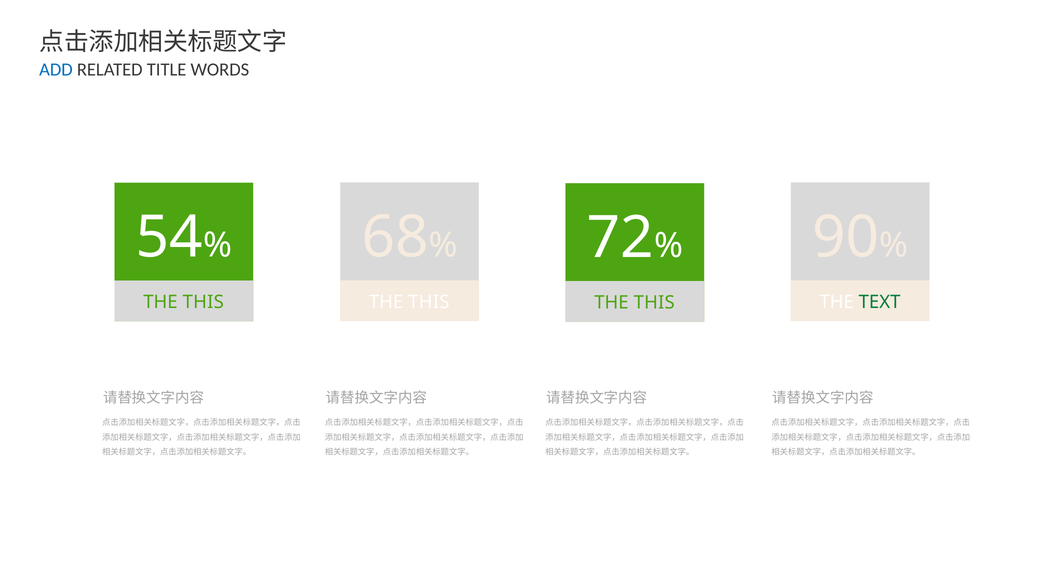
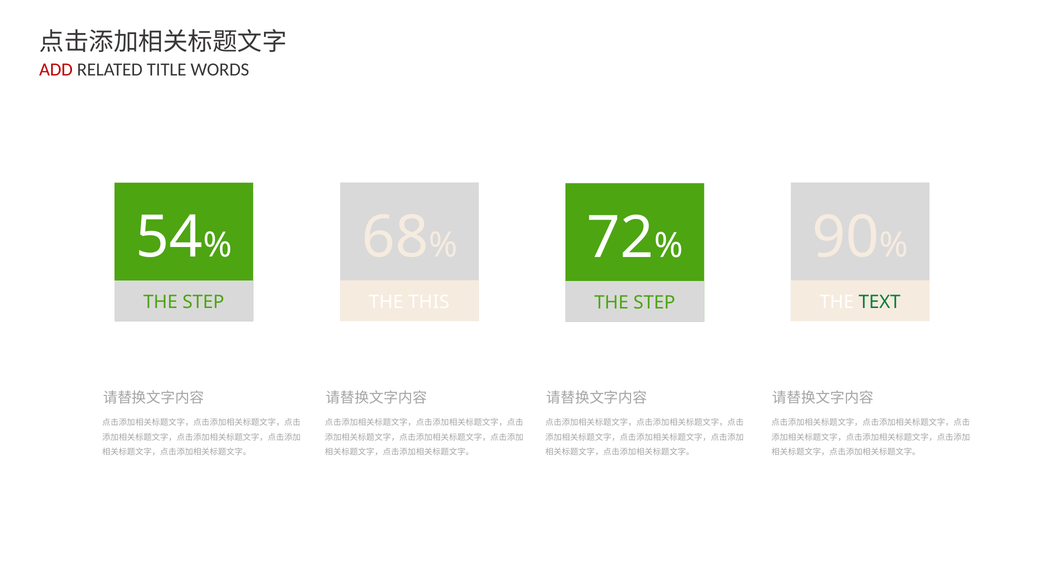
ADD colour: blue -> red
THIS at (203, 302): THIS -> STEP
THIS at (654, 303): THIS -> STEP
